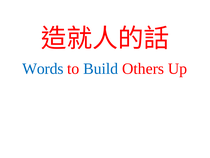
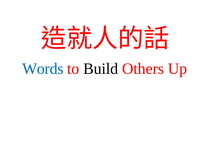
Build colour: blue -> black
